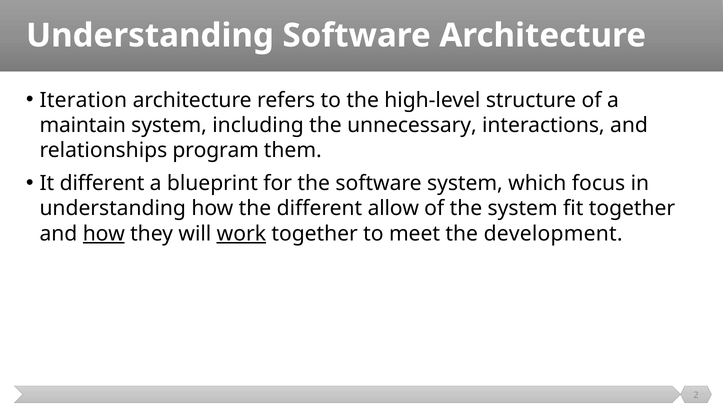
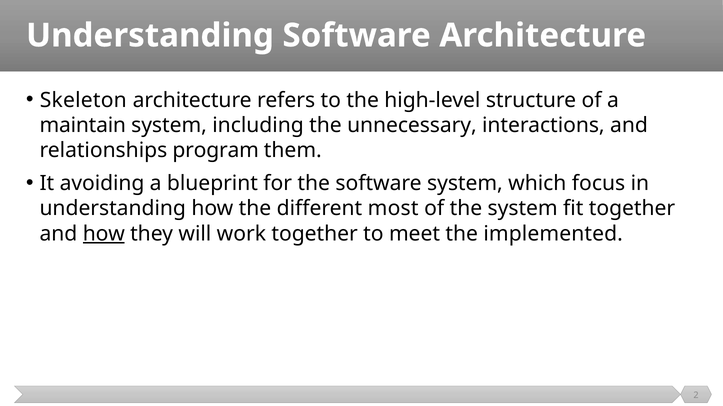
Iteration: Iteration -> Skeleton
It different: different -> avoiding
allow: allow -> most
work underline: present -> none
development: development -> implemented
